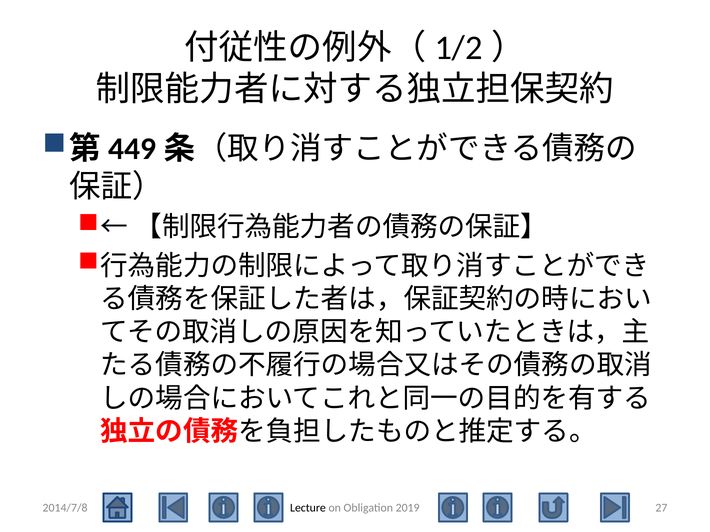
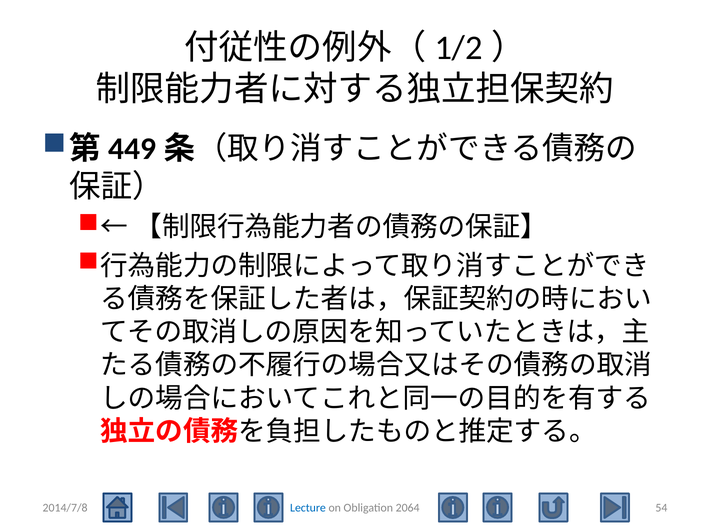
Lecture colour: black -> blue
2019: 2019 -> 2064
27: 27 -> 54
